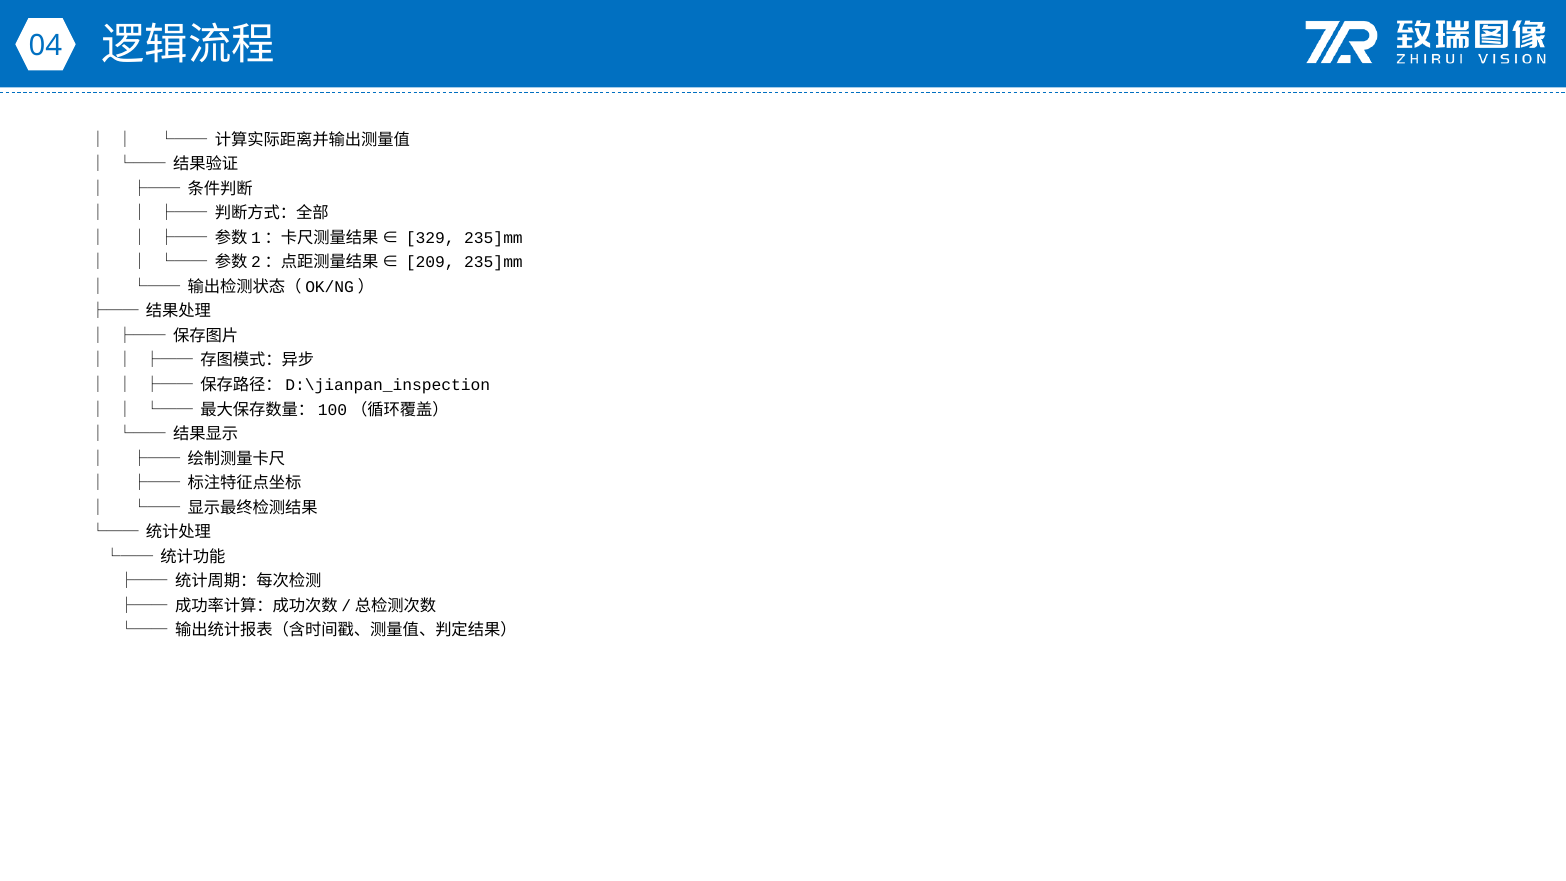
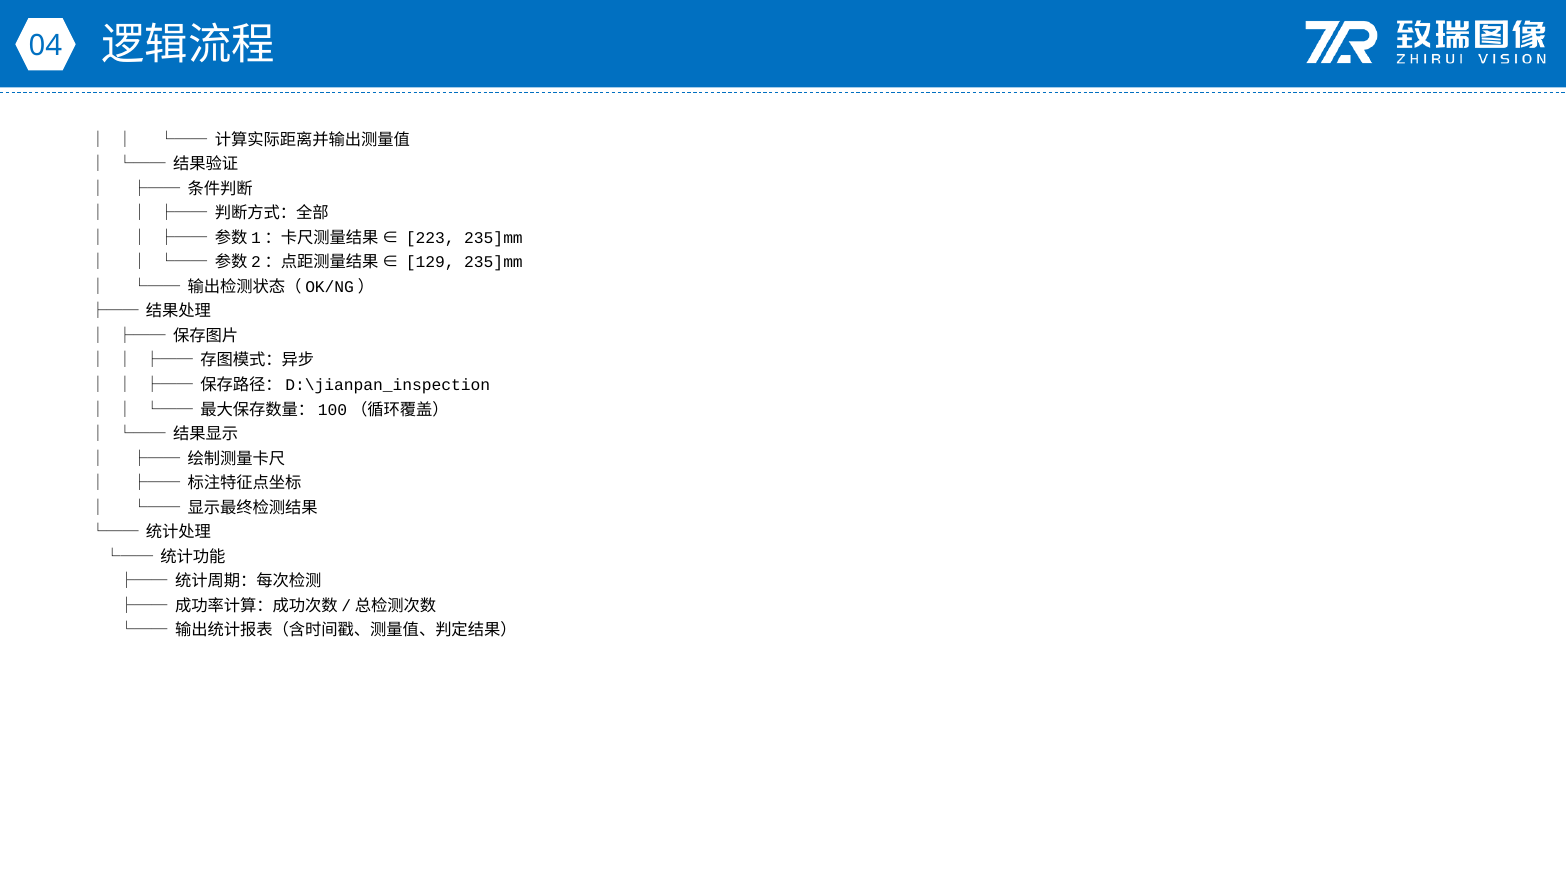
329: 329 -> 223
209: 209 -> 129
